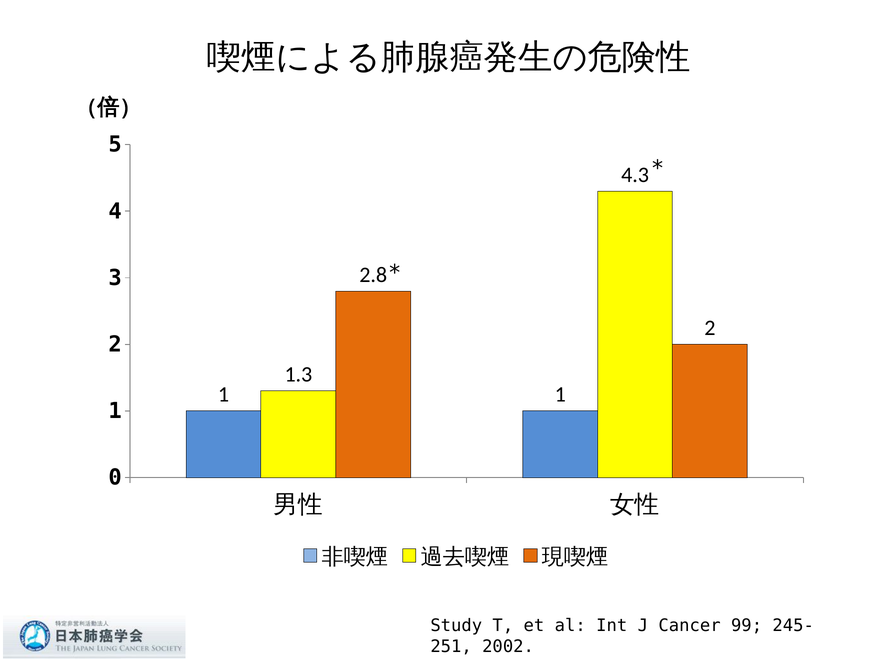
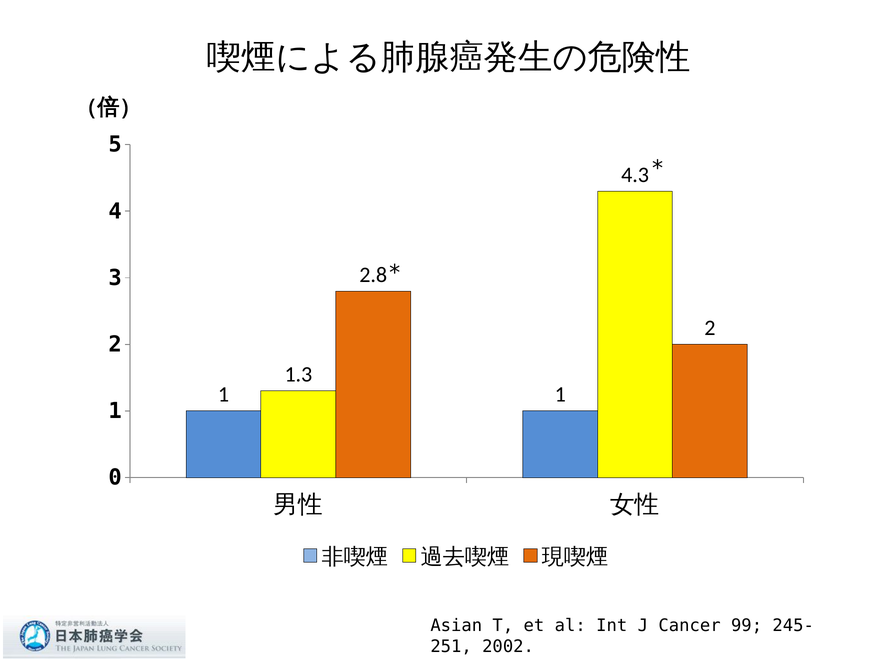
Study: Study -> Asian
